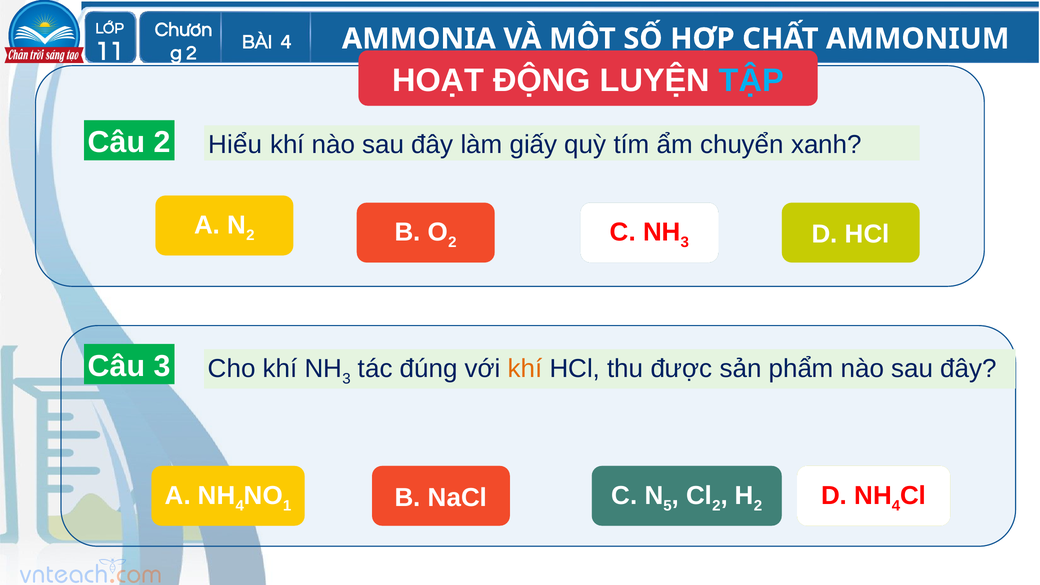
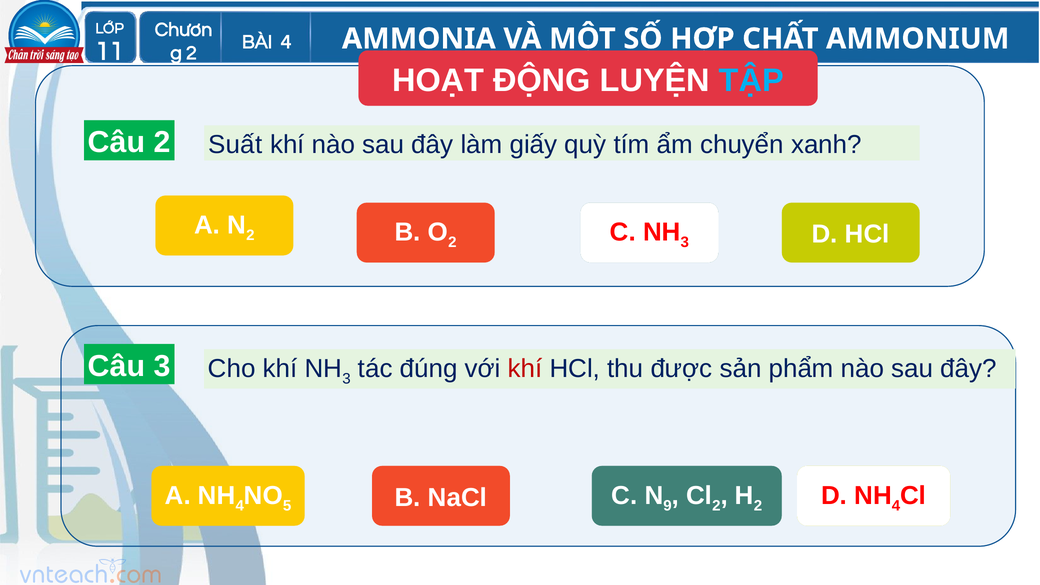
Hiểu: Hiểu -> Suất
khí at (525, 369) colour: orange -> red
1: 1 -> 5
5: 5 -> 9
